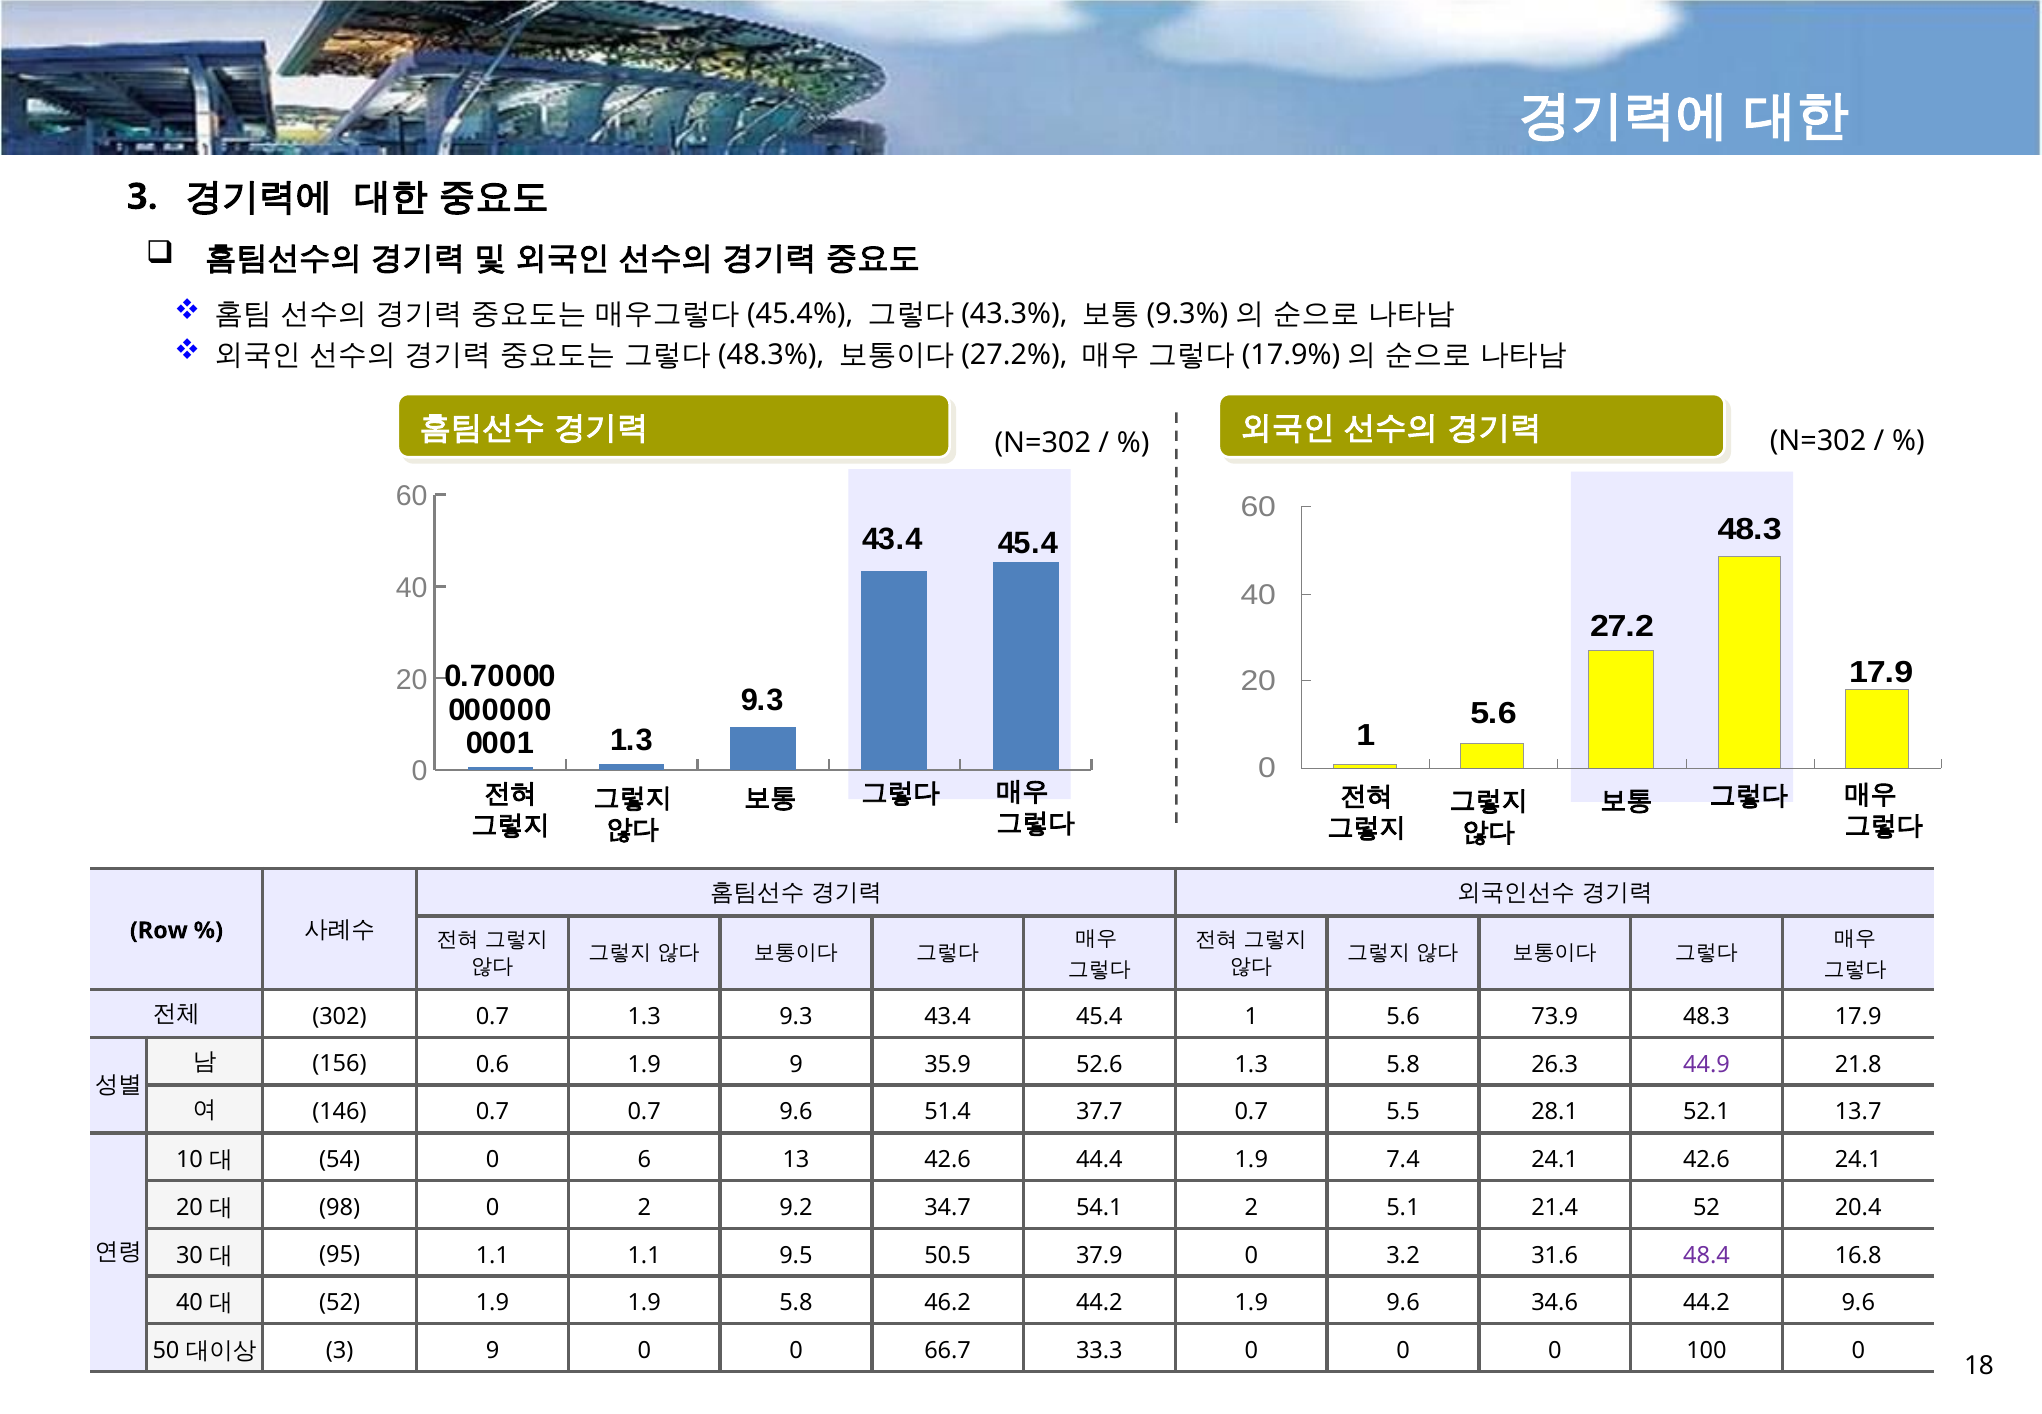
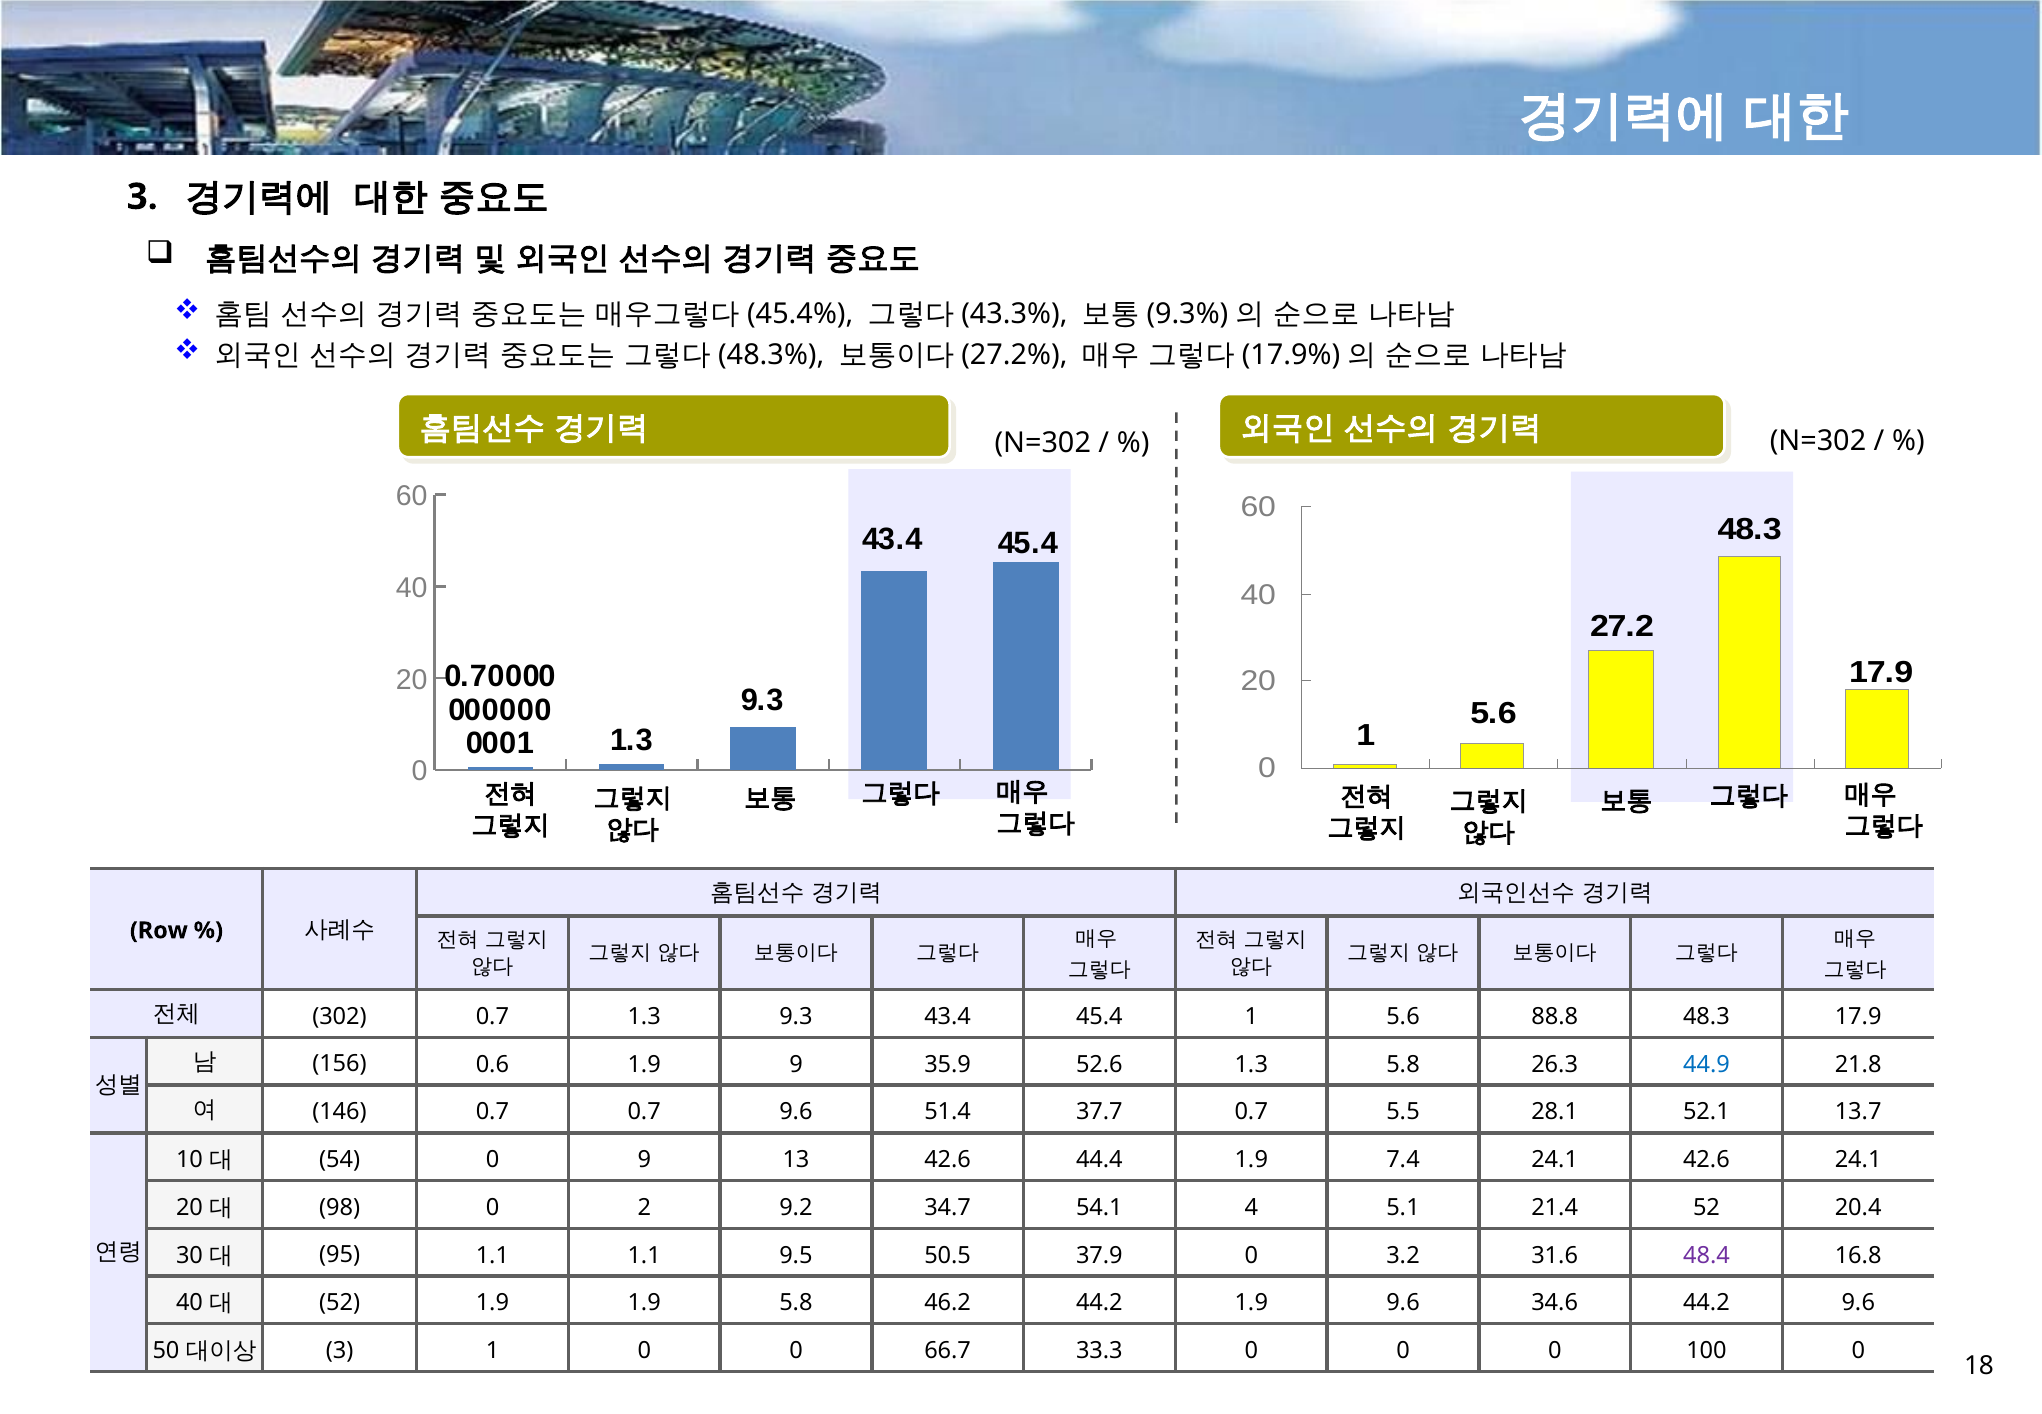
73.9: 73.9 -> 88.8
44.9 colour: purple -> blue
0 6: 6 -> 9
54.1 2: 2 -> 4
3 9: 9 -> 1
